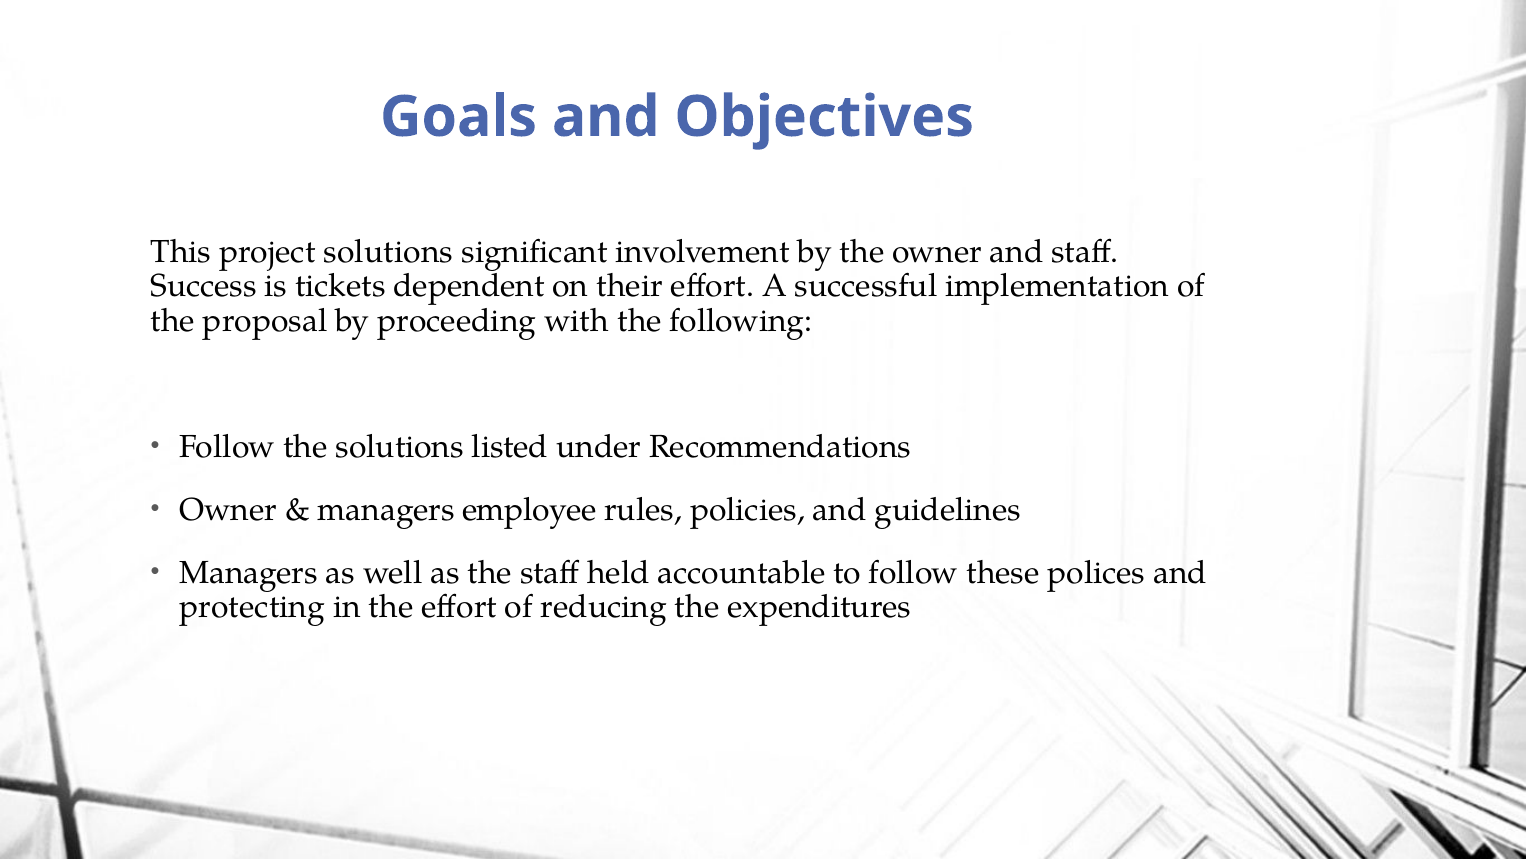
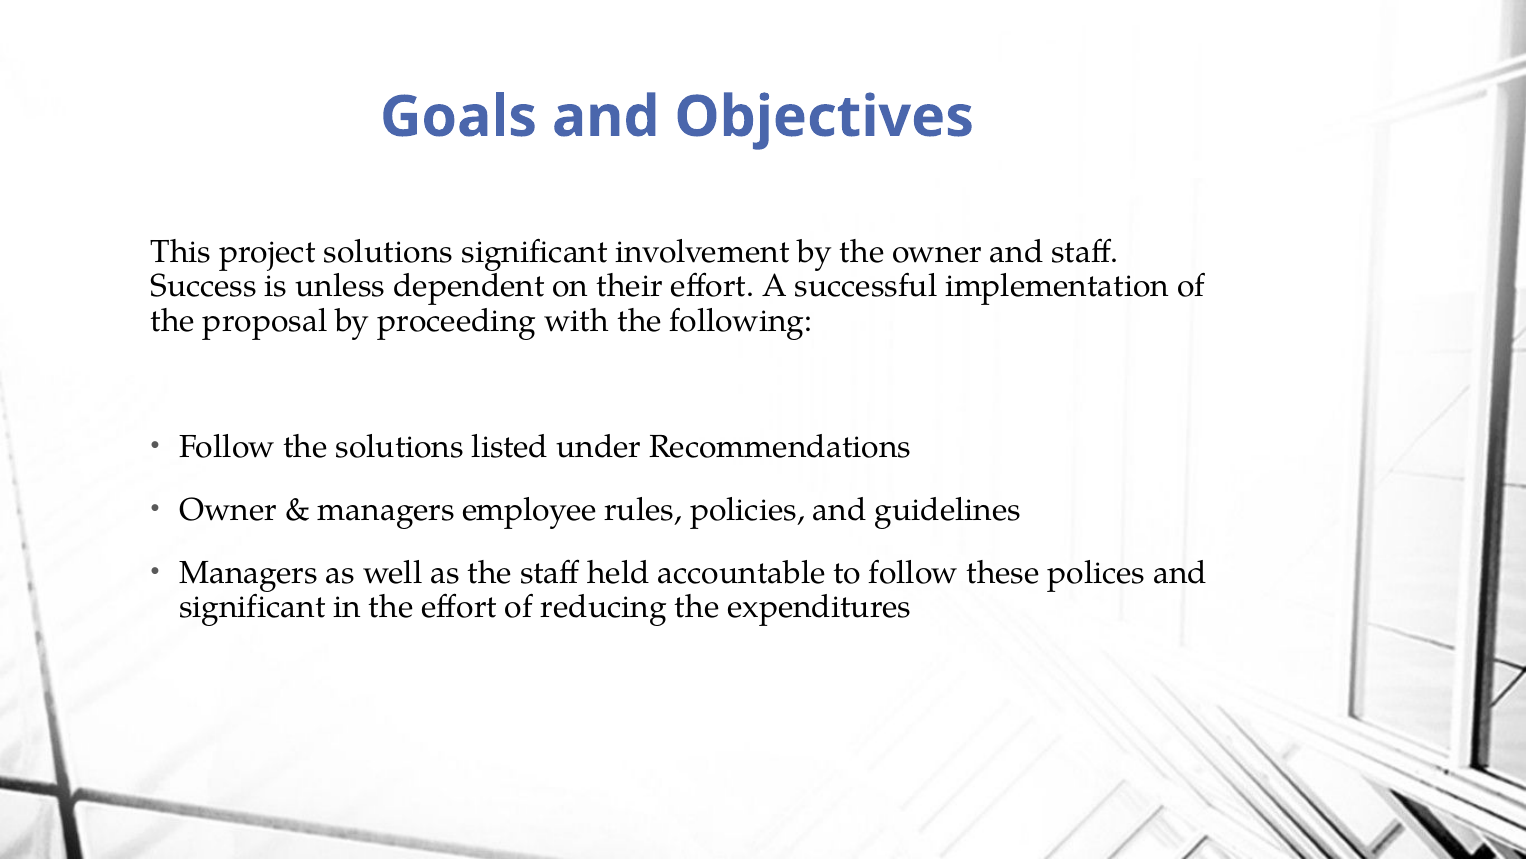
tickets: tickets -> unless
protecting at (252, 607): protecting -> significant
